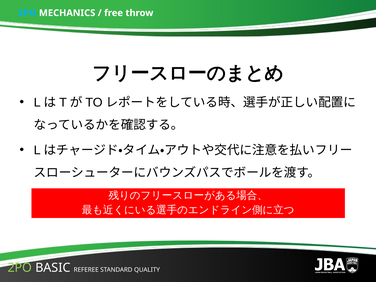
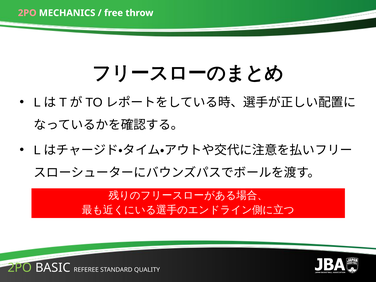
2PO at (27, 13) colour: light blue -> pink
